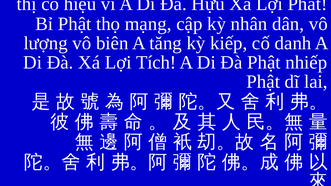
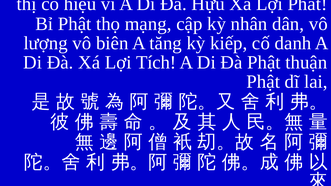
nhiếp: nhiếp -> thuận
